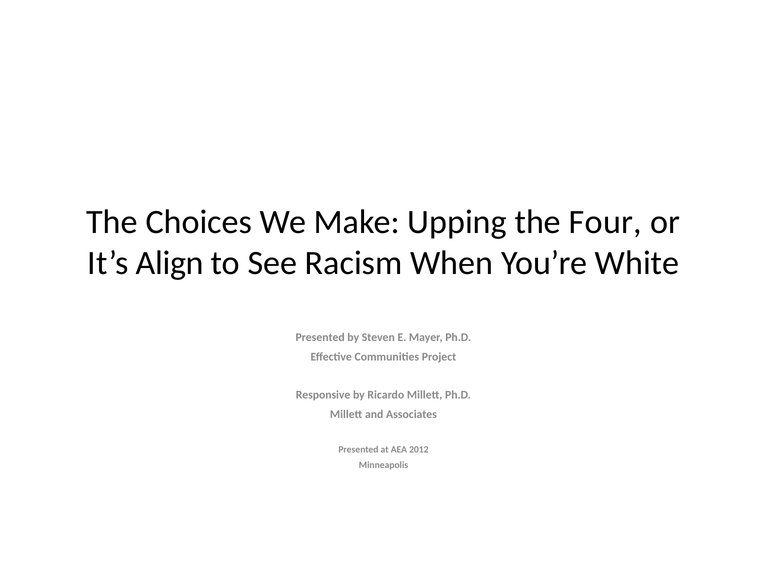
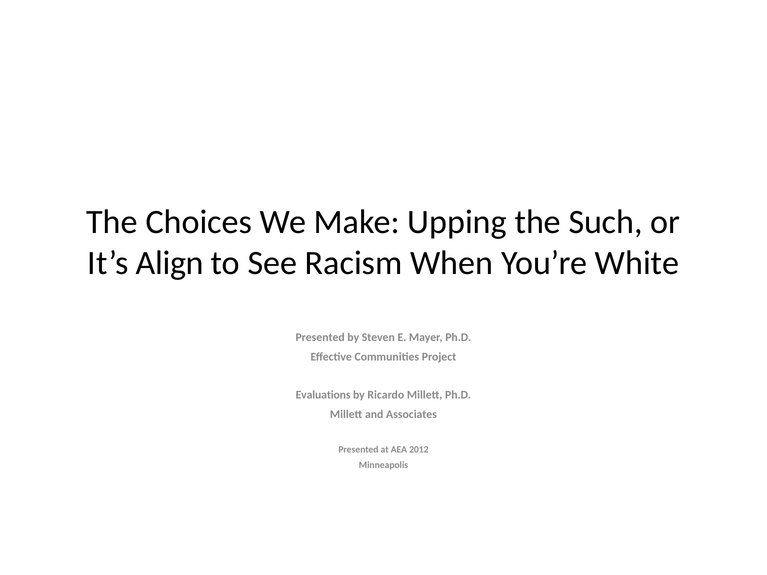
Four: Four -> Such
Responsive: Responsive -> Evaluations
